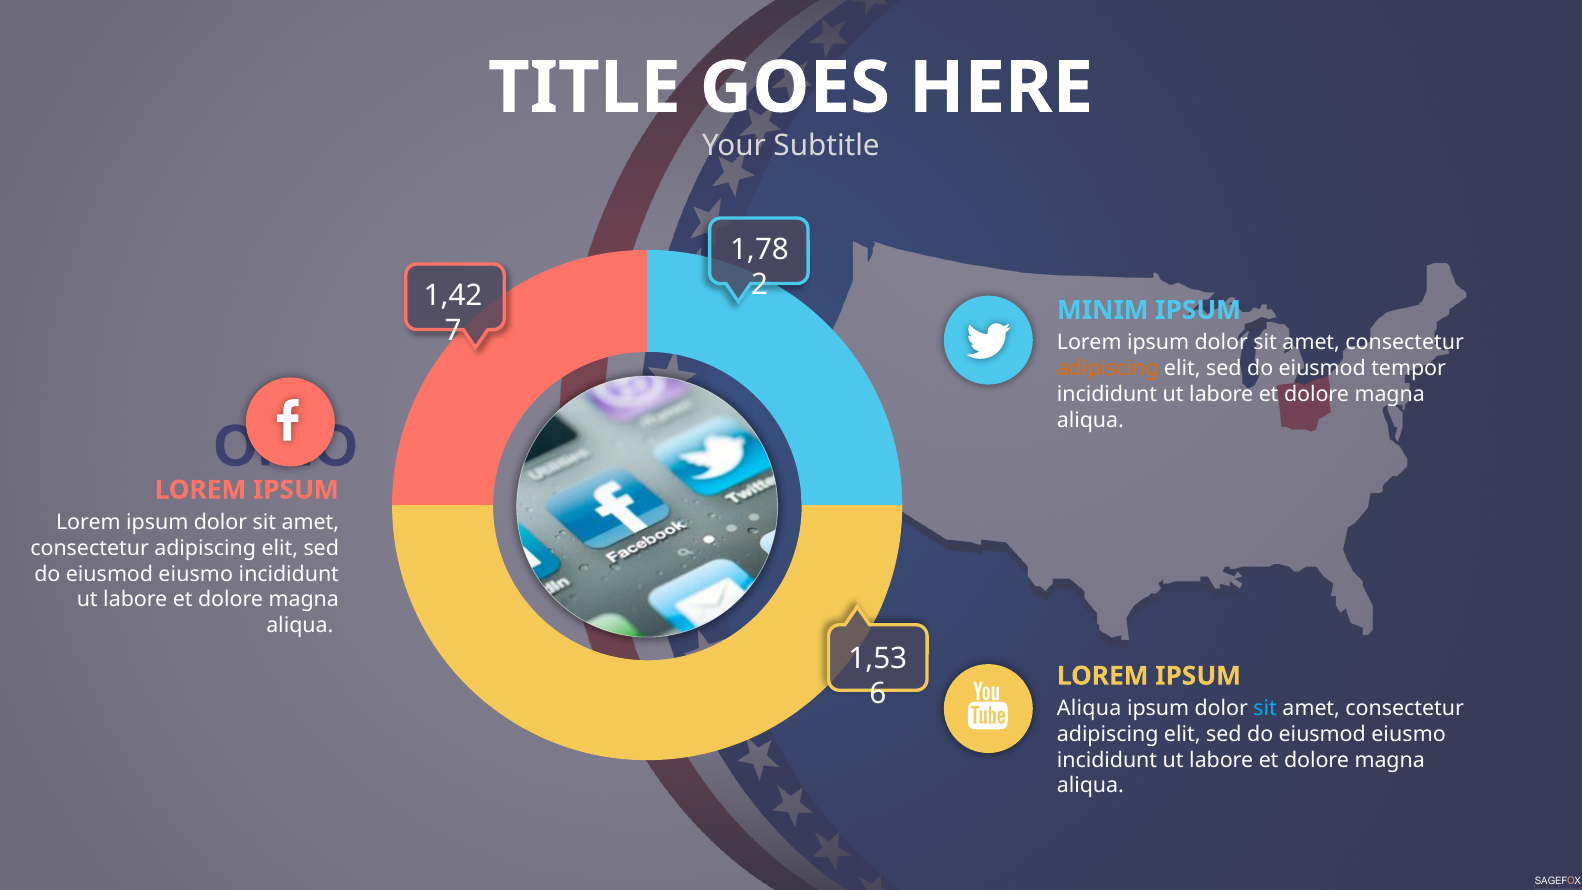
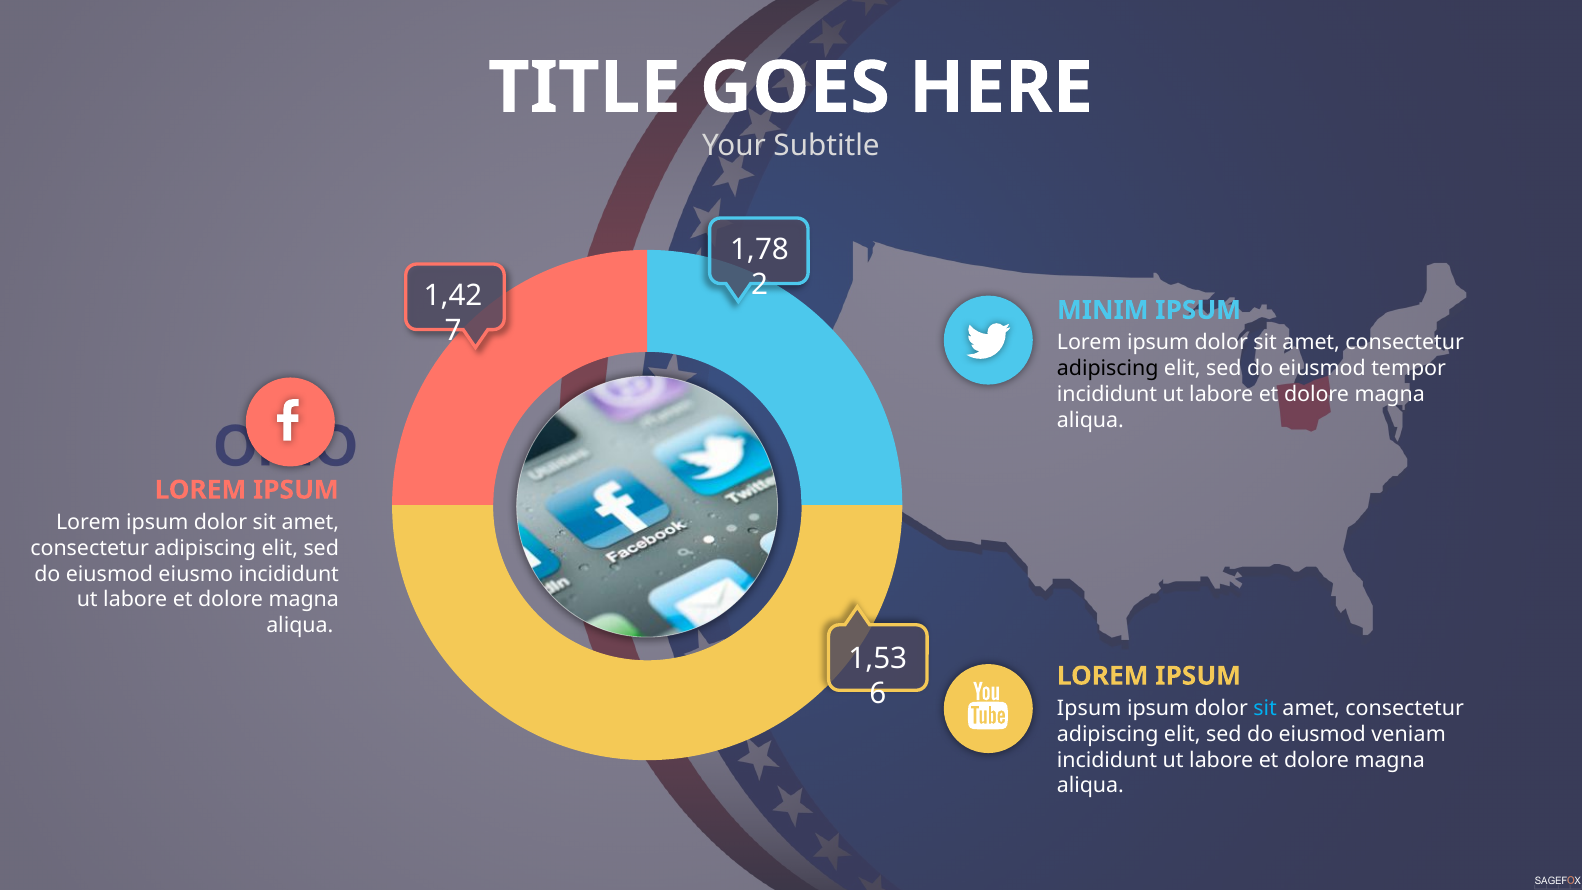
adipiscing at (1108, 368) colour: orange -> black
Aliqua at (1089, 708): Aliqua -> Ipsum
eiusmo at (1409, 734): eiusmo -> veniam
